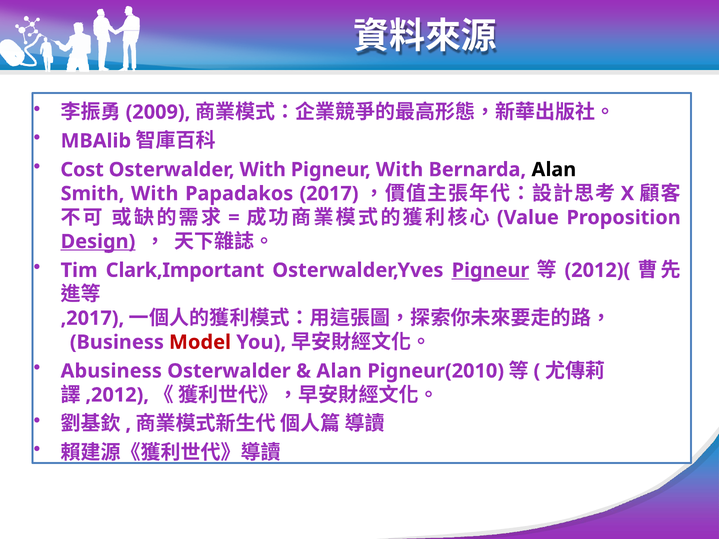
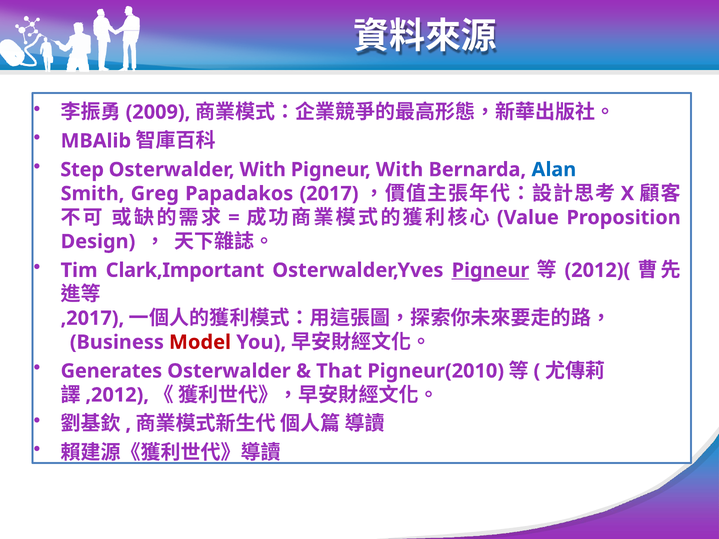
Cost: Cost -> Step
Alan at (554, 170) colour: black -> blue
Smith With: With -> Greg
Design underline: present -> none
Abusiness: Abusiness -> Generates
Alan at (339, 371): Alan -> That
